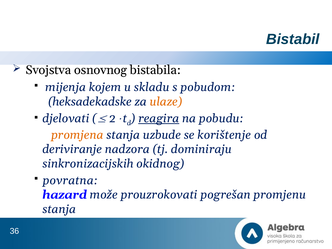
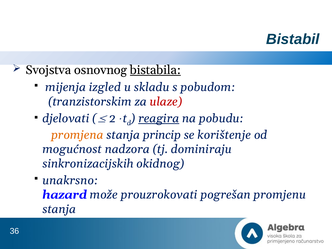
bistabila underline: none -> present
kojem: kojem -> izgled
heksadekadske: heksadekadske -> tranzistorskim
ulaze colour: orange -> red
uzbude: uzbude -> princip
deriviranje: deriviranje -> mogućnost
povratna: povratna -> unakrsno
